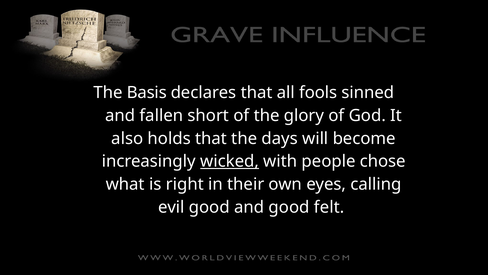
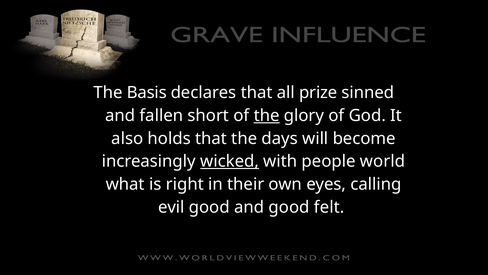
fools: fools -> prize
the at (267, 115) underline: none -> present
chose: chose -> world
